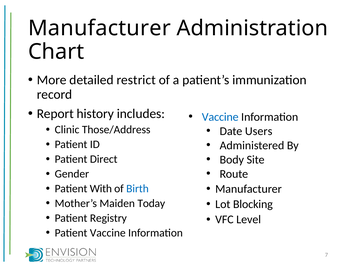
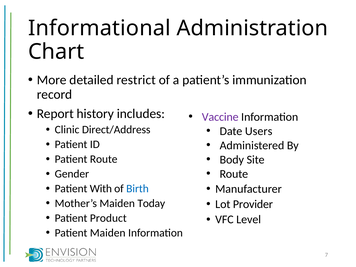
Manufacturer at (99, 28): Manufacturer -> Informational
Vaccine at (220, 117) colour: blue -> purple
Those/Address: Those/Address -> Direct/Address
Patient Direct: Direct -> Route
Blocking: Blocking -> Provider
Registry: Registry -> Product
Patient Vaccine: Vaccine -> Maiden
